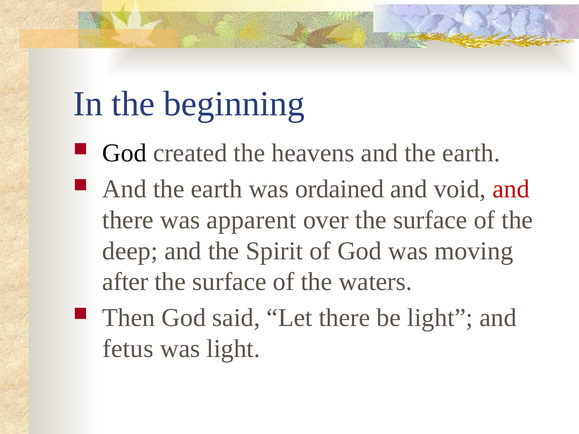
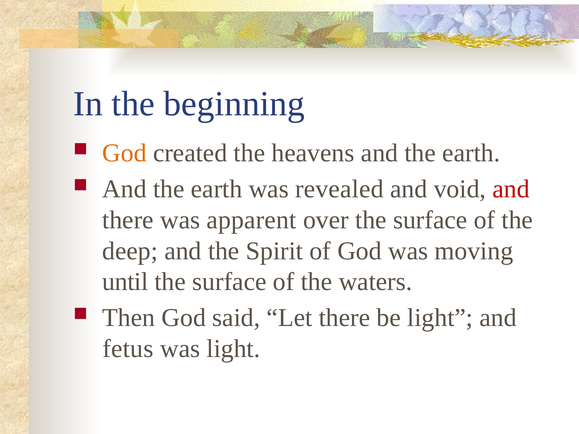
God at (124, 153) colour: black -> orange
ordained: ordained -> revealed
after: after -> until
